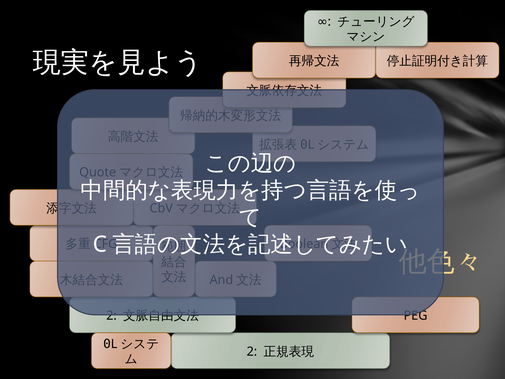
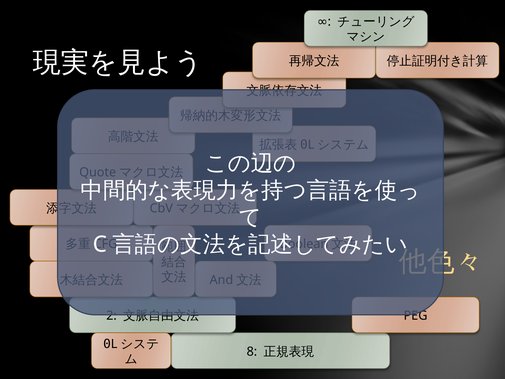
2 at (252, 351): 2 -> 8
